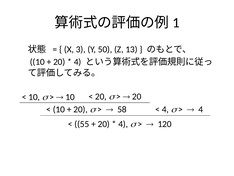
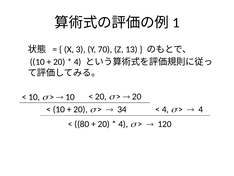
50: 50 -> 70
58: 58 -> 34
55: 55 -> 80
